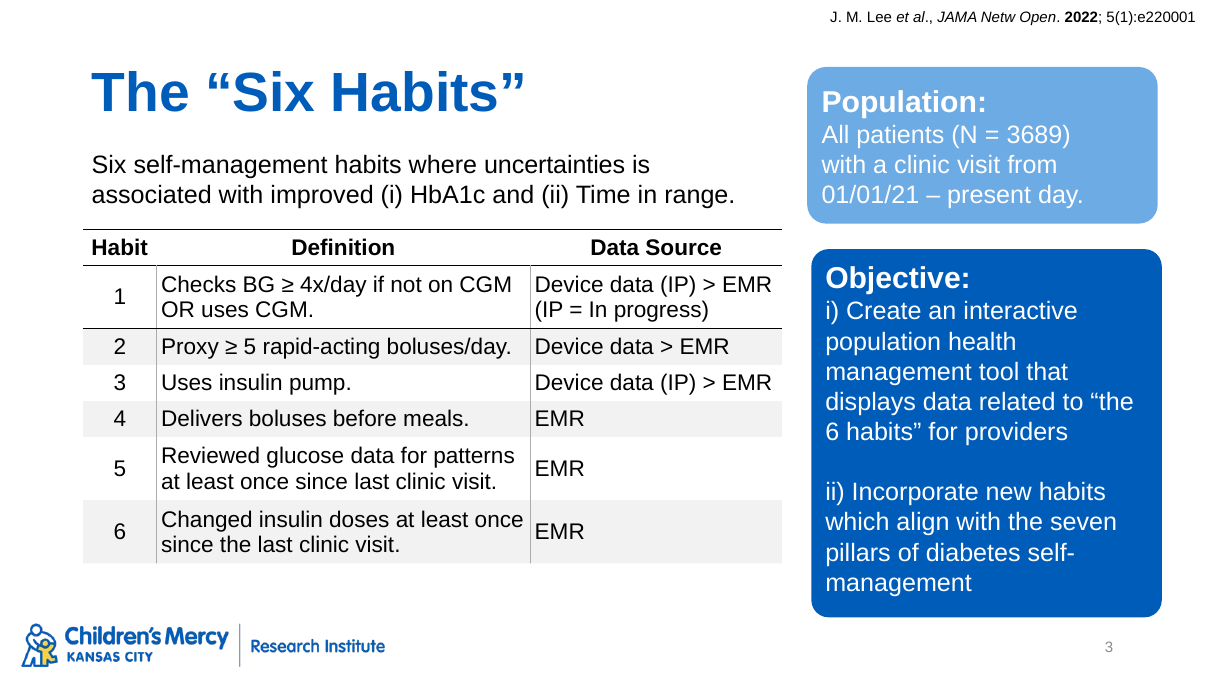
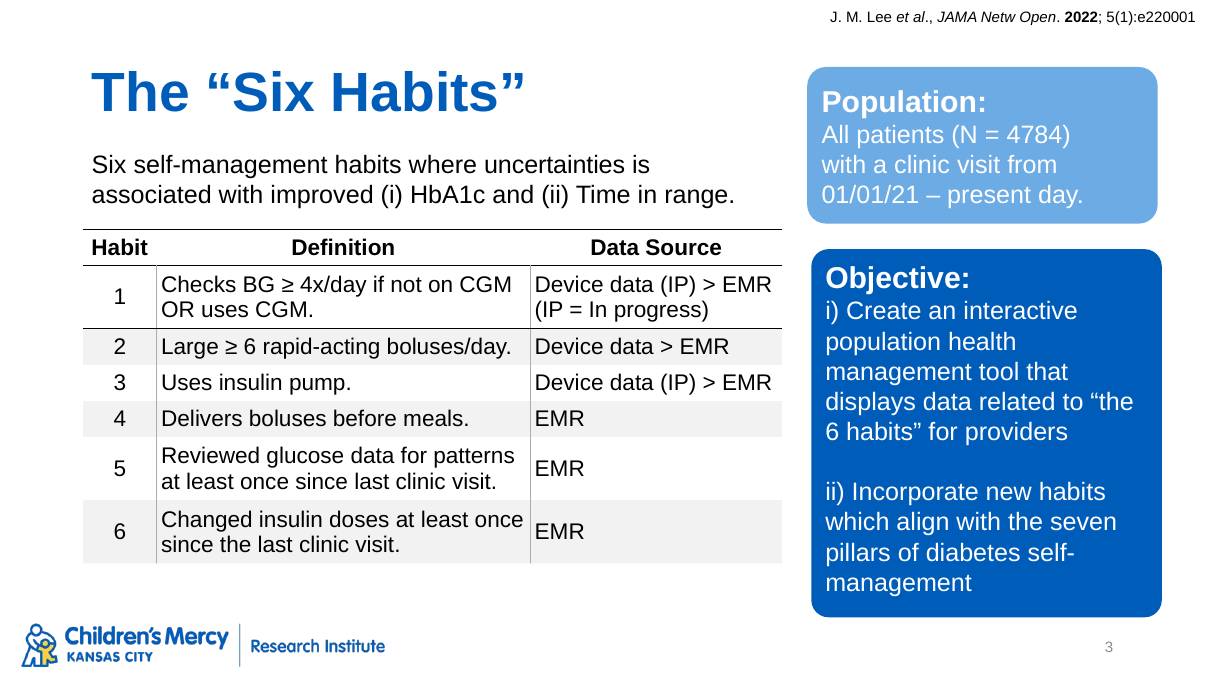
3689: 3689 -> 4784
Proxy: Proxy -> Large
5 at (250, 347): 5 -> 6
